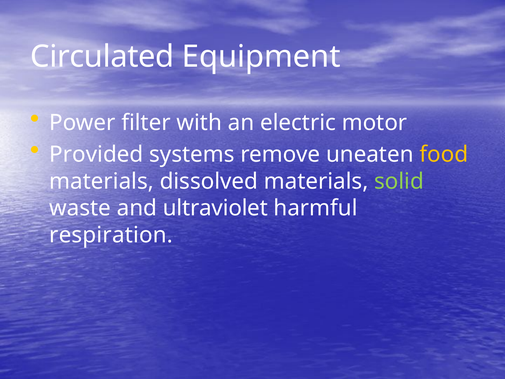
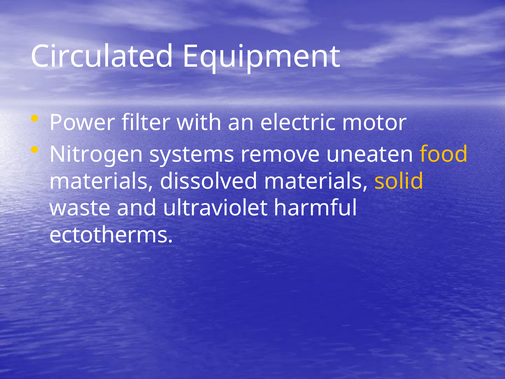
Provided: Provided -> Nitrogen
solid colour: light green -> yellow
respiration: respiration -> ectotherms
